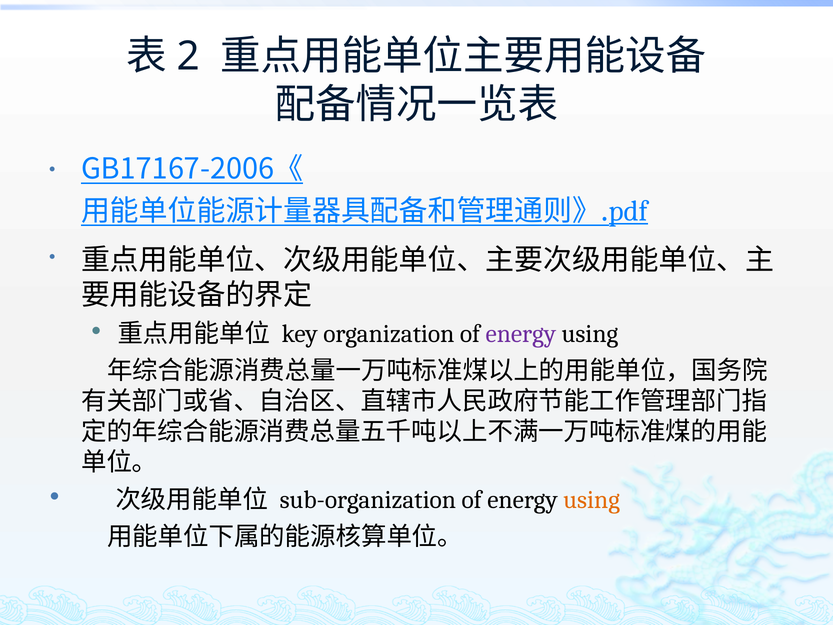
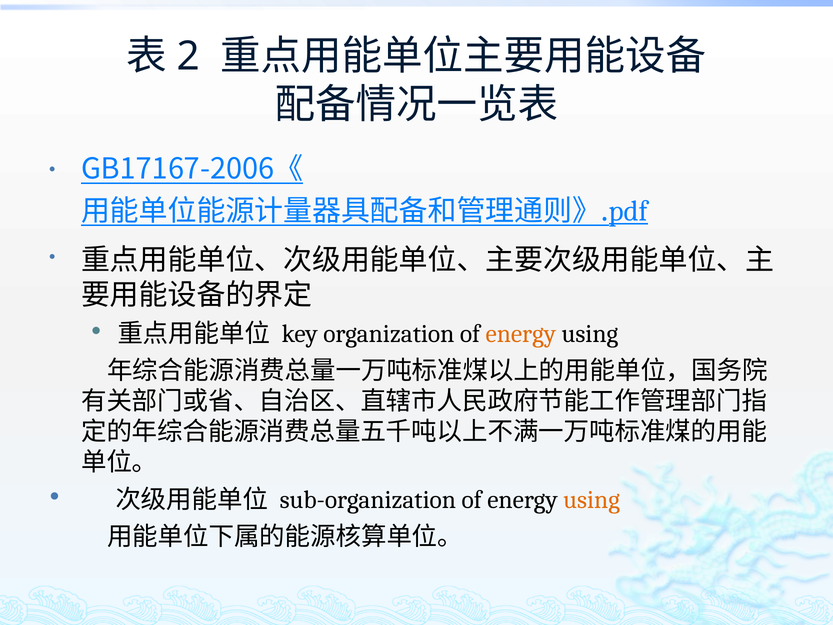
energy at (521, 334) colour: purple -> orange
